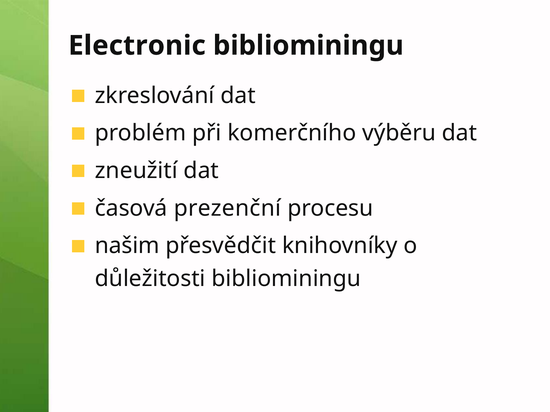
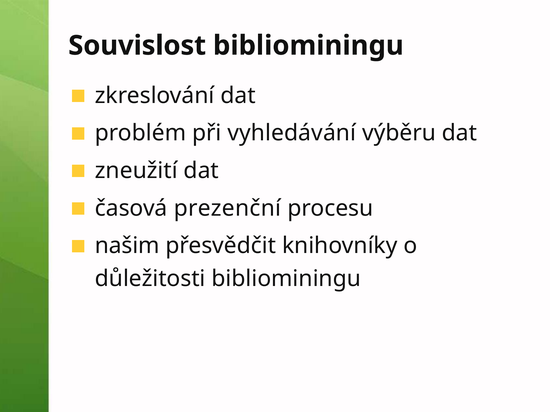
Electronic: Electronic -> Souvislost
komerčního: komerčního -> vyhledávání
